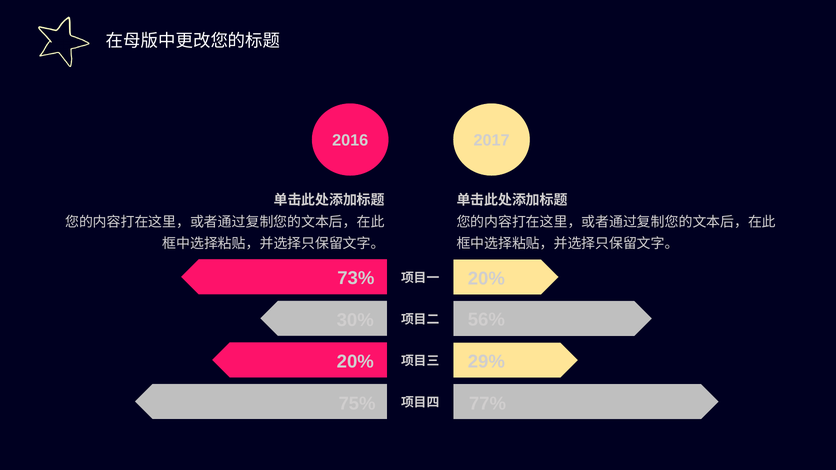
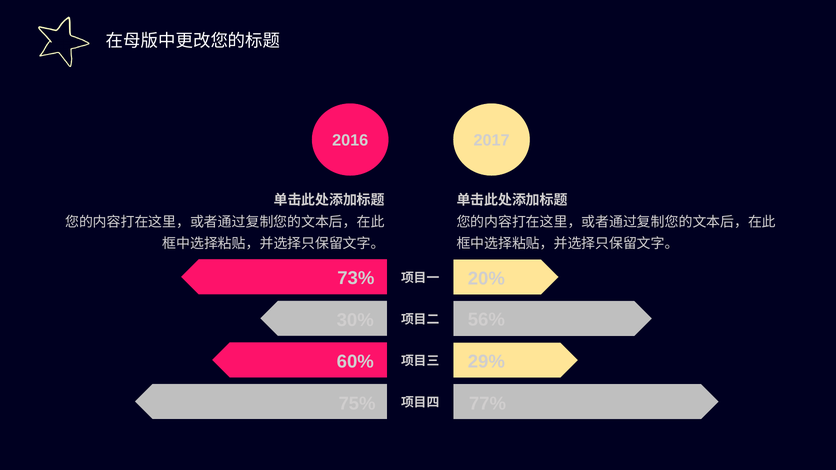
20% at (355, 362): 20% -> 60%
